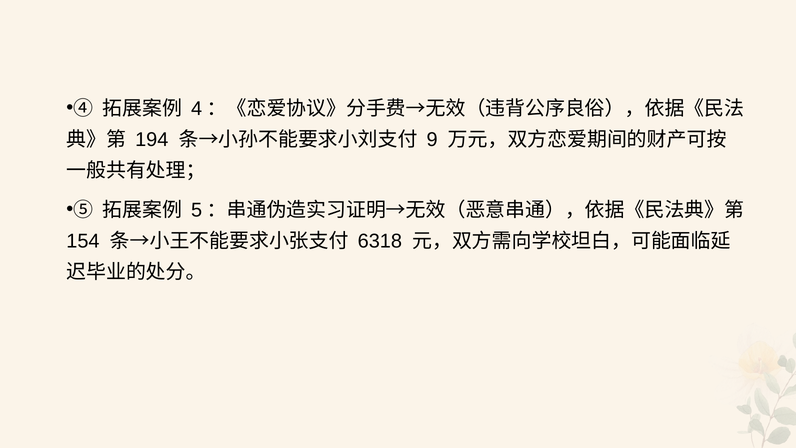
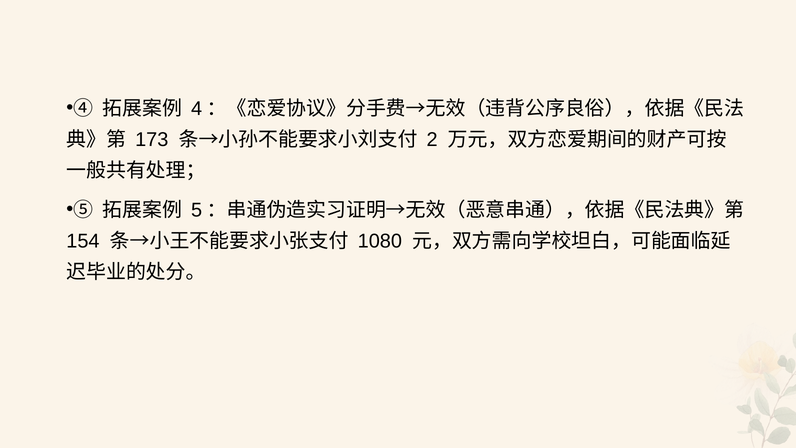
194: 194 -> 173
9: 9 -> 2
6318: 6318 -> 1080
